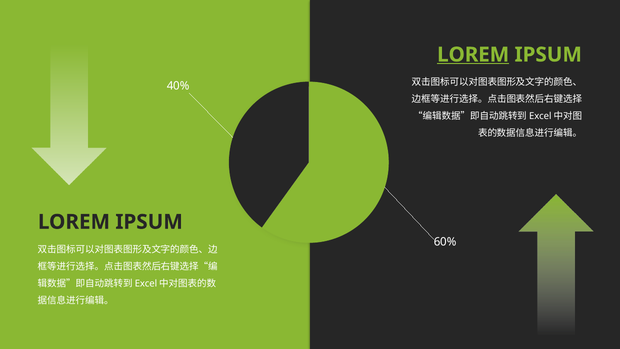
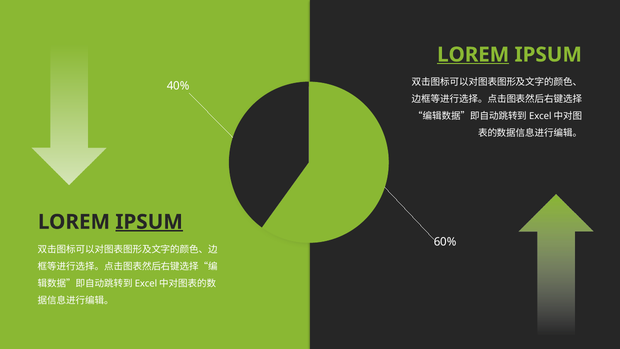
IPSUM at (149, 222) underline: none -> present
